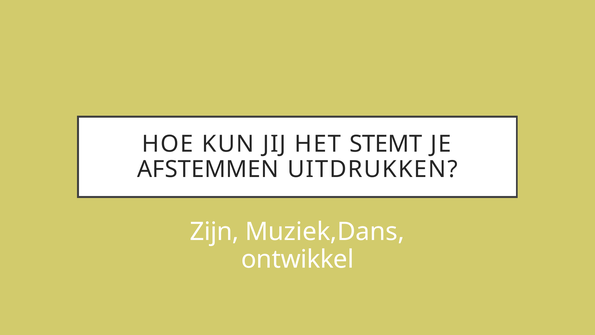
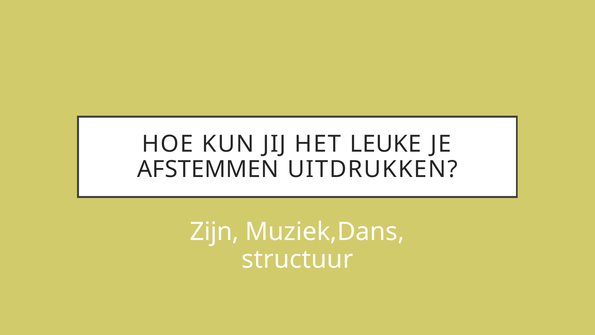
STEMT: STEMT -> LEUKE
ontwikkel: ontwikkel -> structuur
